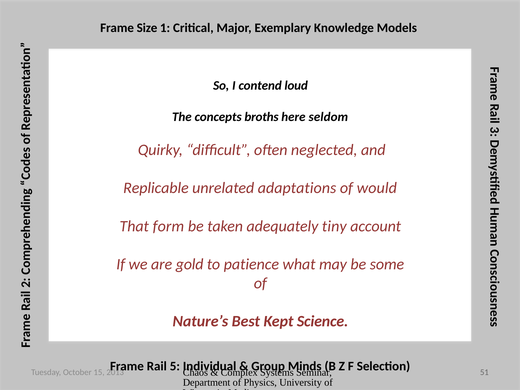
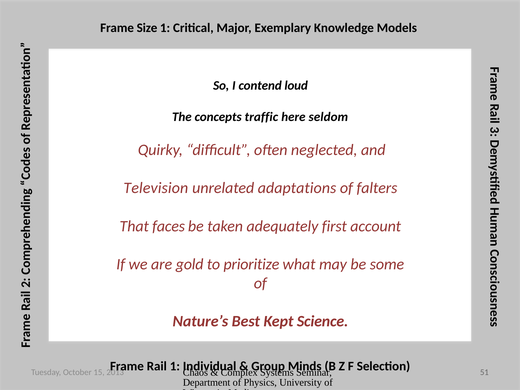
broths: broths -> traffic
Replicable: Replicable -> Television
would: would -> falters
form: form -> faces
tiny: tiny -> first
patience: patience -> prioritize
Rail 5: 5 -> 1
